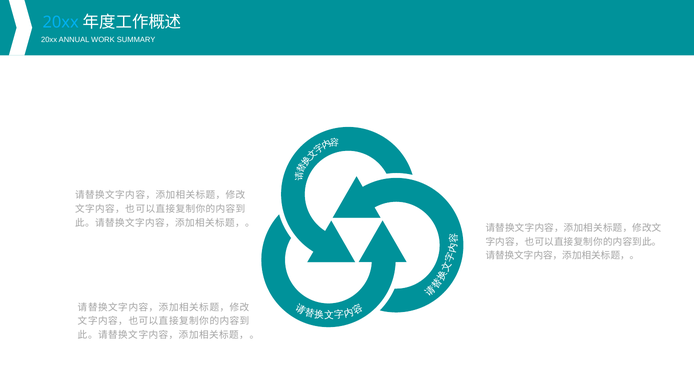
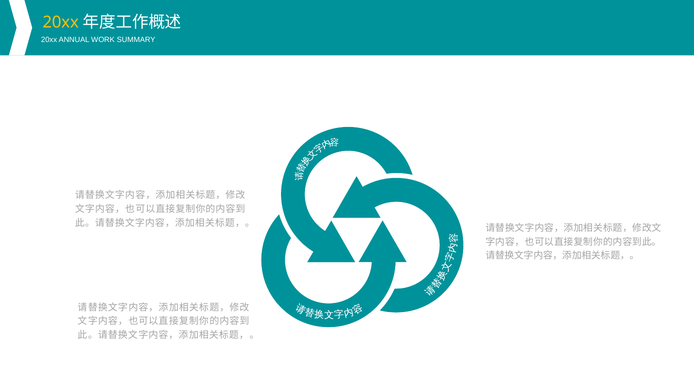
20xx at (61, 22) colour: light blue -> yellow
